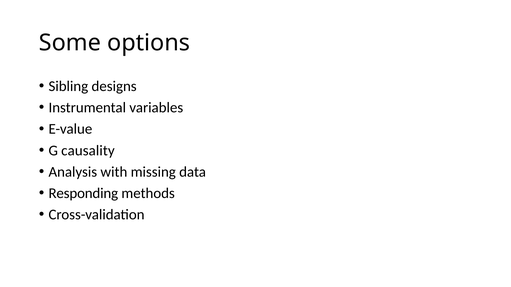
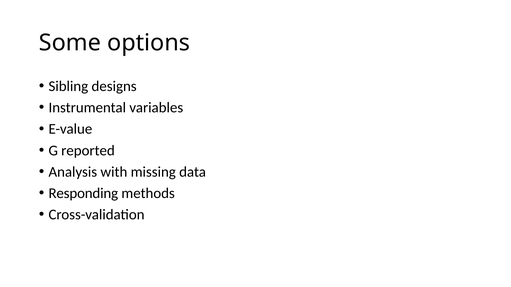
causality: causality -> reported
